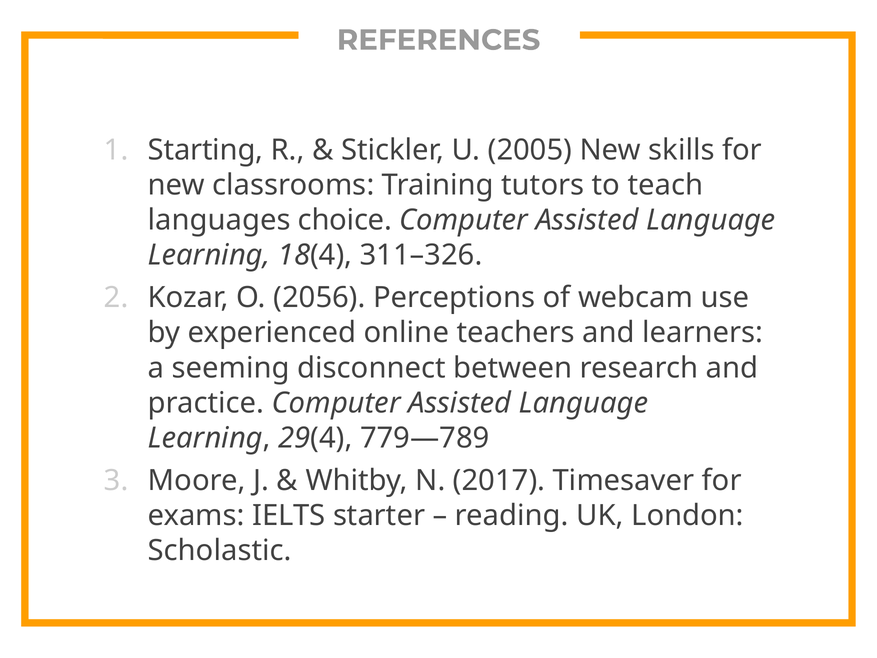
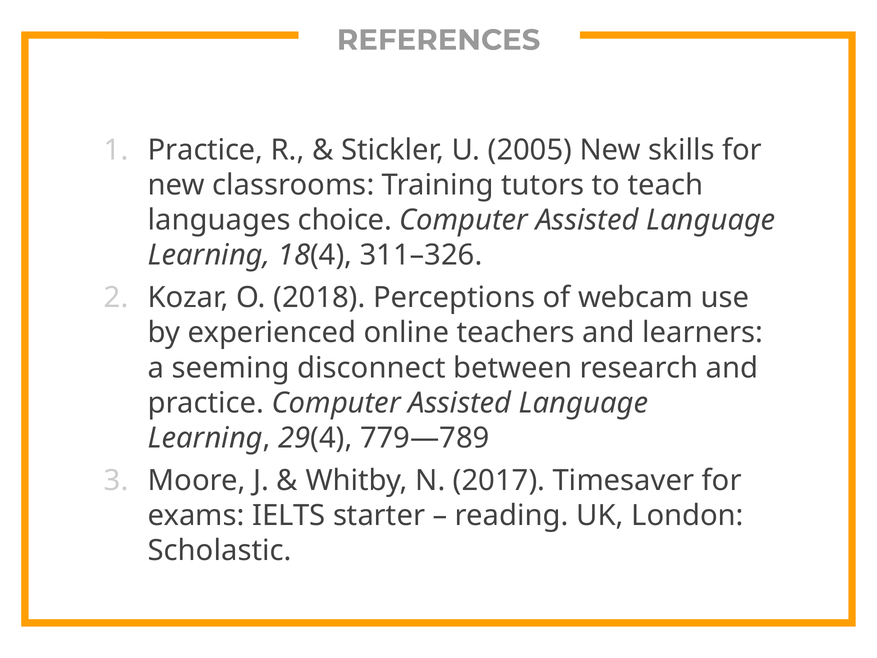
Starting at (206, 150): Starting -> Practice
2056: 2056 -> 2018
